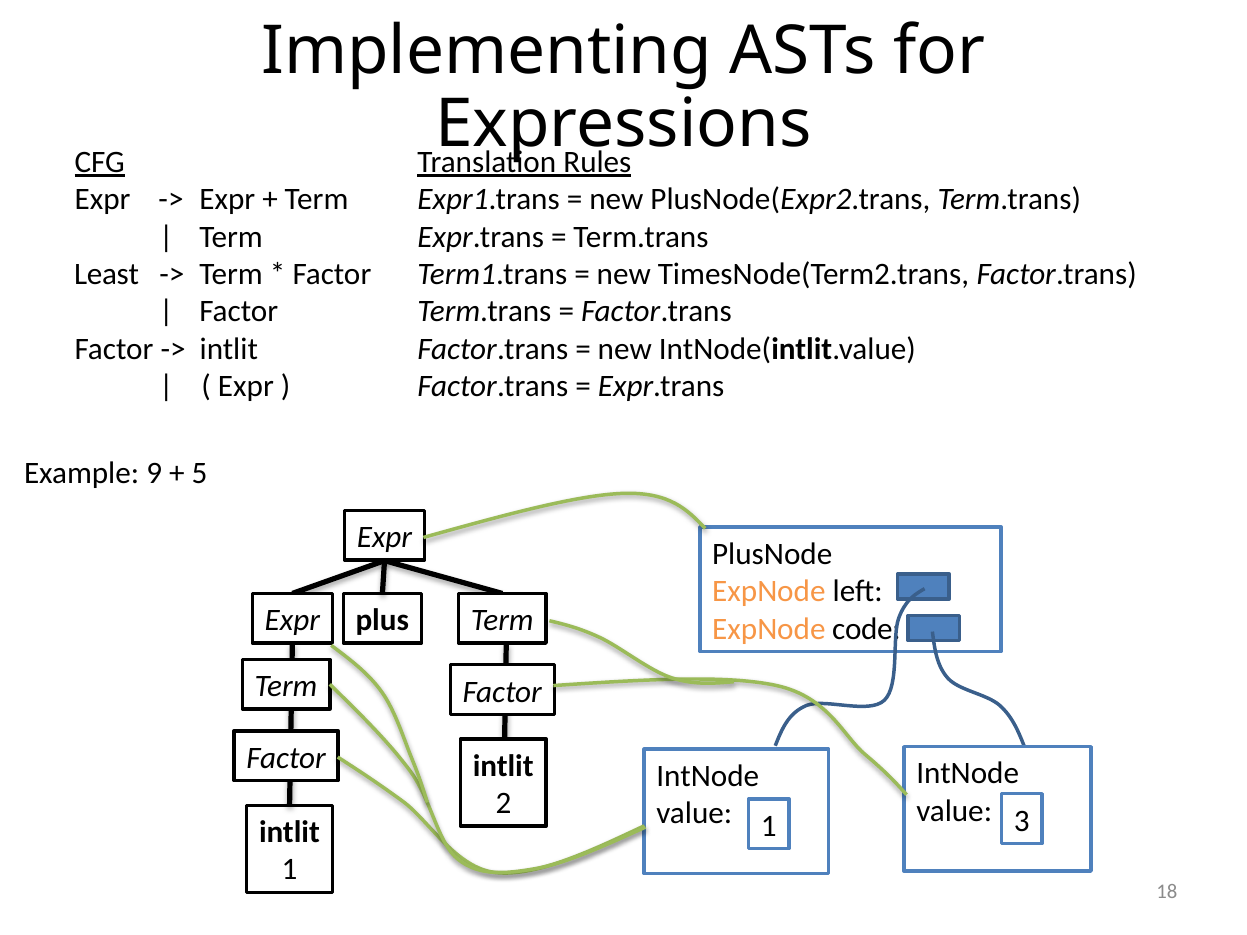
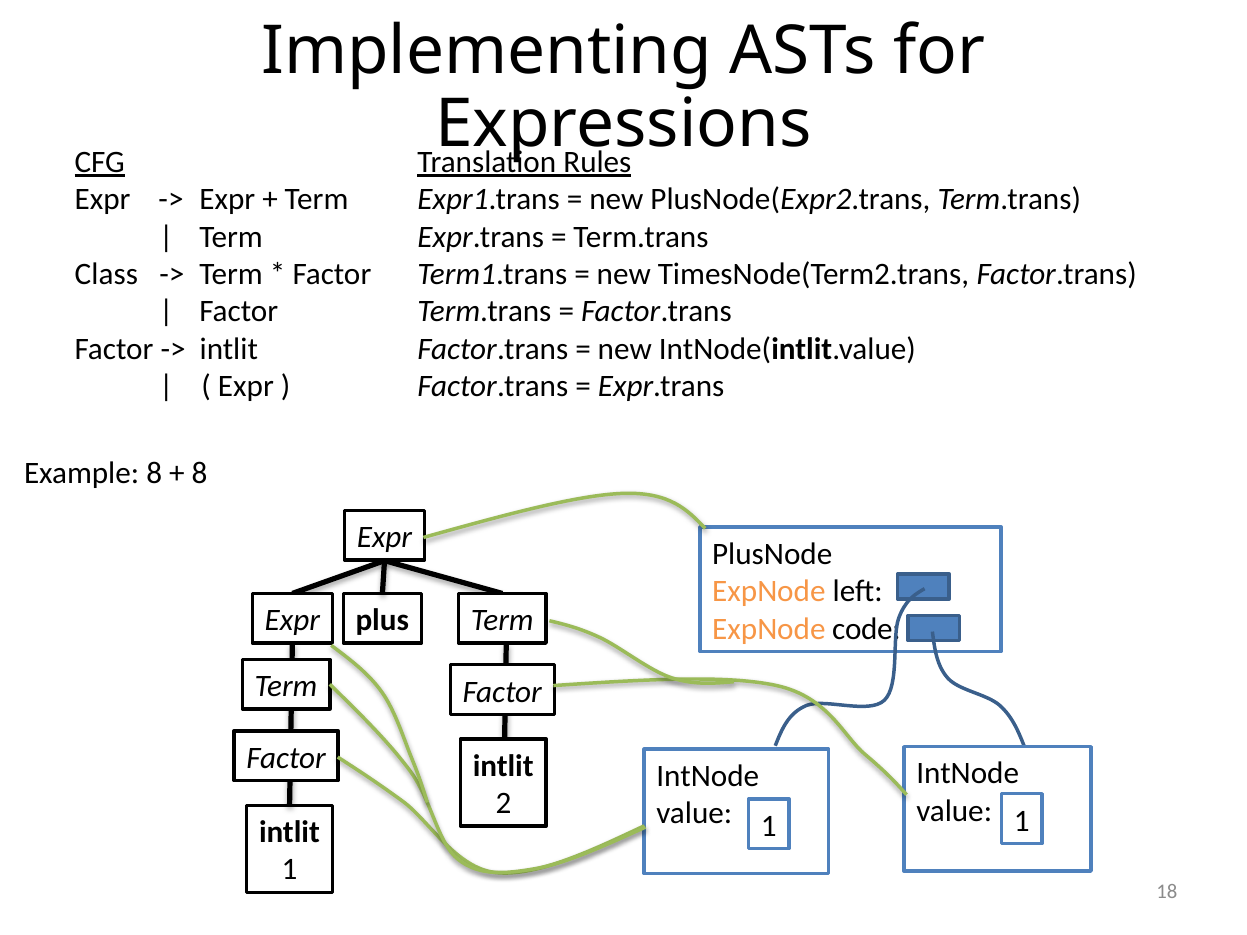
Least: Least -> Class
Example 9: 9 -> 8
5 at (199, 474): 5 -> 8
1 3: 3 -> 1
